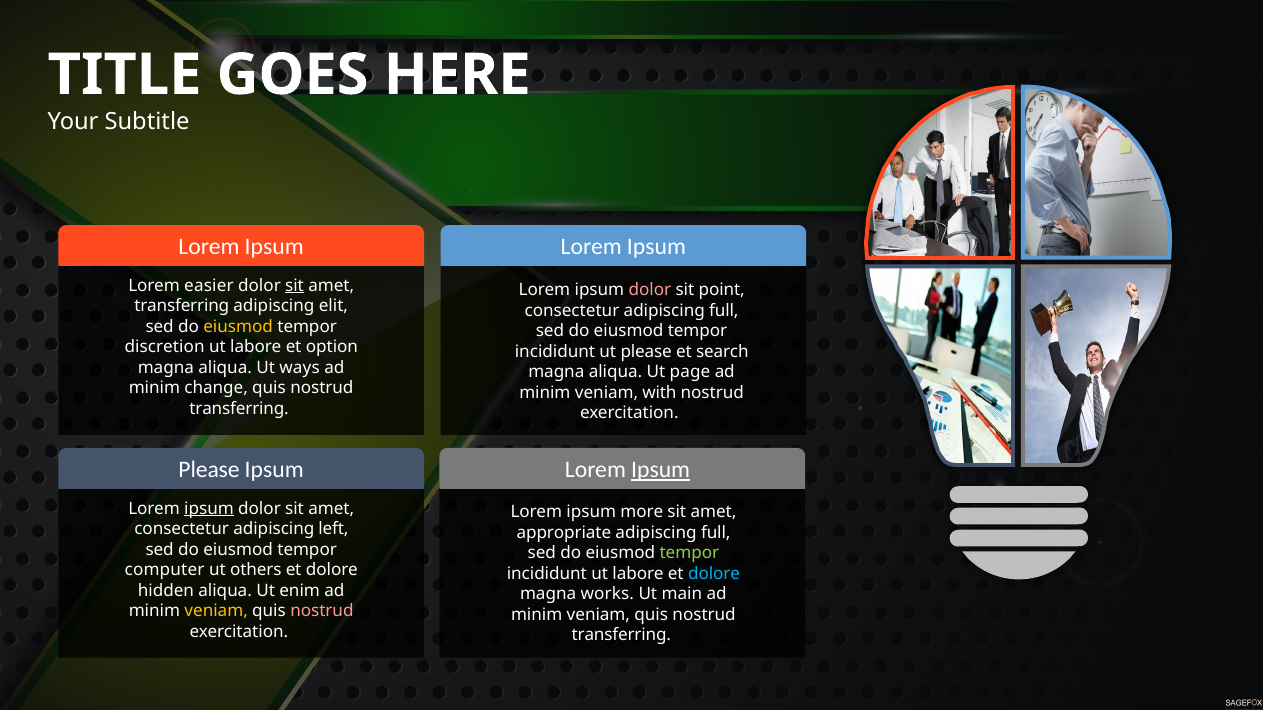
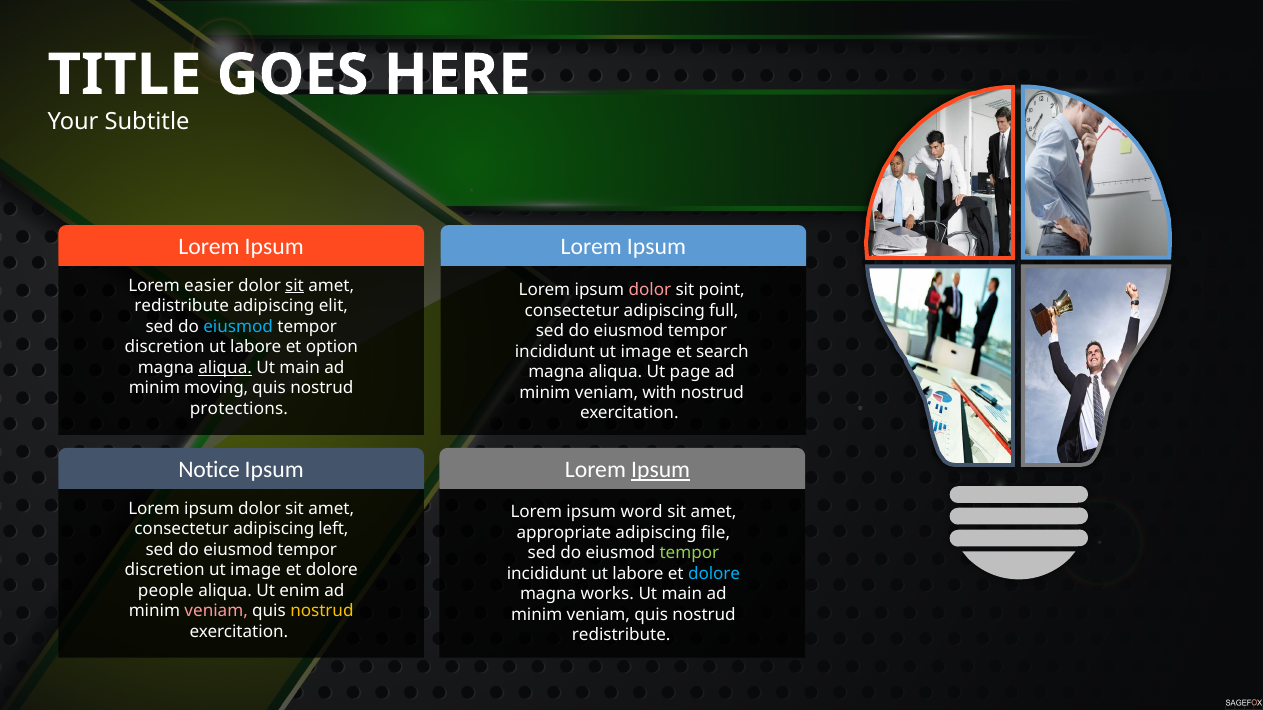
transferring at (182, 306): transferring -> redistribute
eiusmod at (238, 327) colour: yellow -> light blue
incididunt ut please: please -> image
aliqua at (225, 368) underline: none -> present
ways at (300, 368): ways -> main
change: change -> moving
transferring at (239, 409): transferring -> protections
Please at (209, 470): Please -> Notice
ipsum at (209, 509) underline: present -> none
more: more -> word
full at (716, 533): full -> file
computer at (165, 570): computer -> discretion
others at (256, 570): others -> image
hidden: hidden -> people
veniam at (216, 612) colour: yellow -> pink
nostrud at (322, 612) colour: pink -> yellow
transferring at (621, 636): transferring -> redistribute
